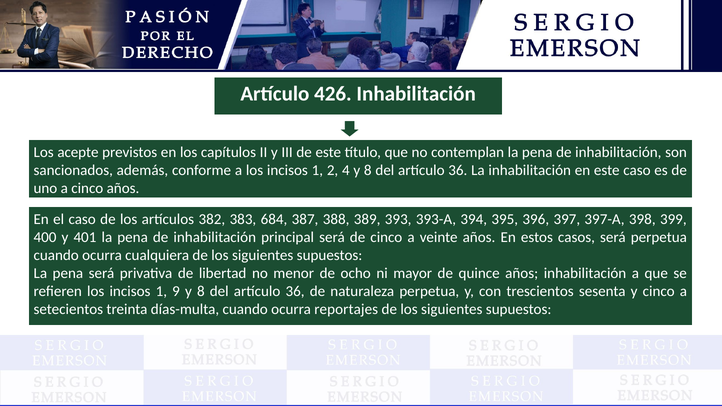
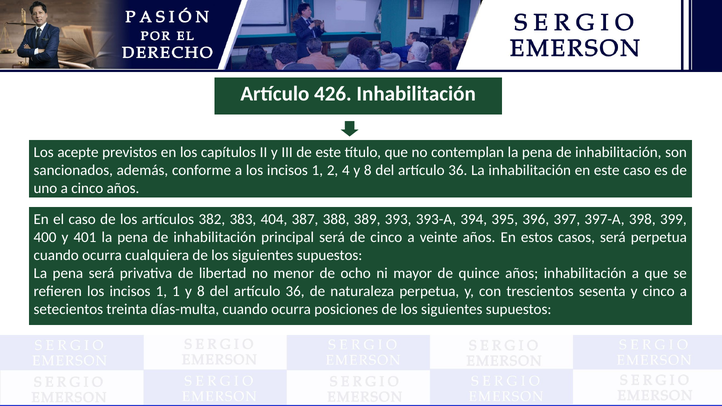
684: 684 -> 404
1 9: 9 -> 1
reportajes: reportajes -> posiciones
